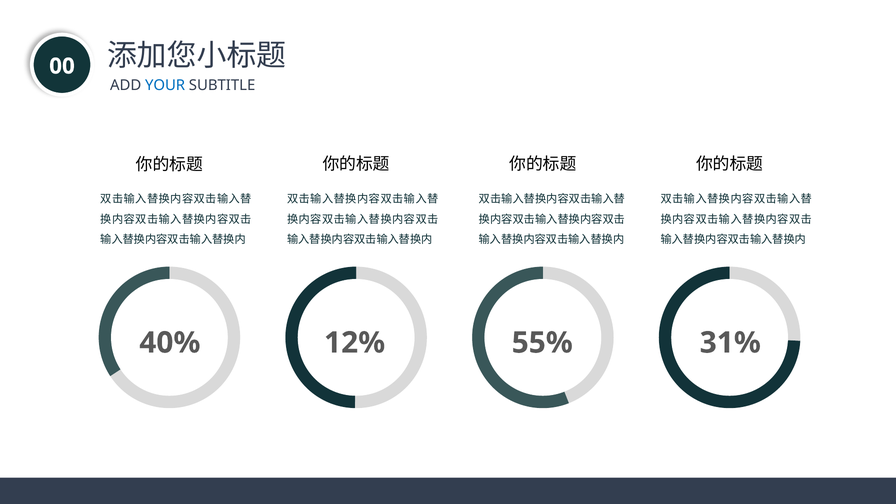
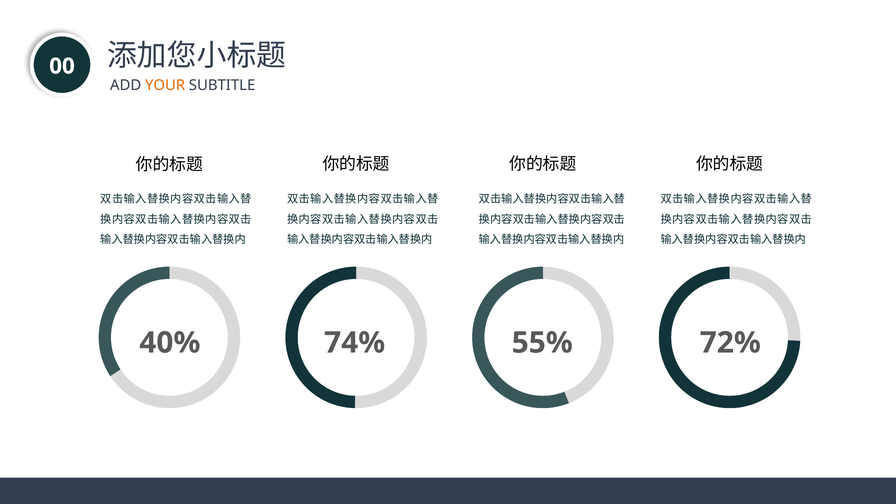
YOUR colour: blue -> orange
12%: 12% -> 74%
31%: 31% -> 72%
